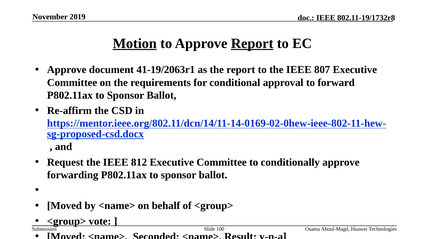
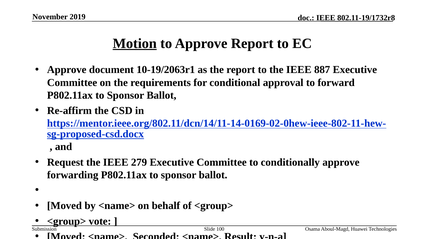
Report at (252, 43) underline: present -> none
41-19/2063r1: 41-19/2063r1 -> 10-19/2063r1
807: 807 -> 887
812: 812 -> 279
